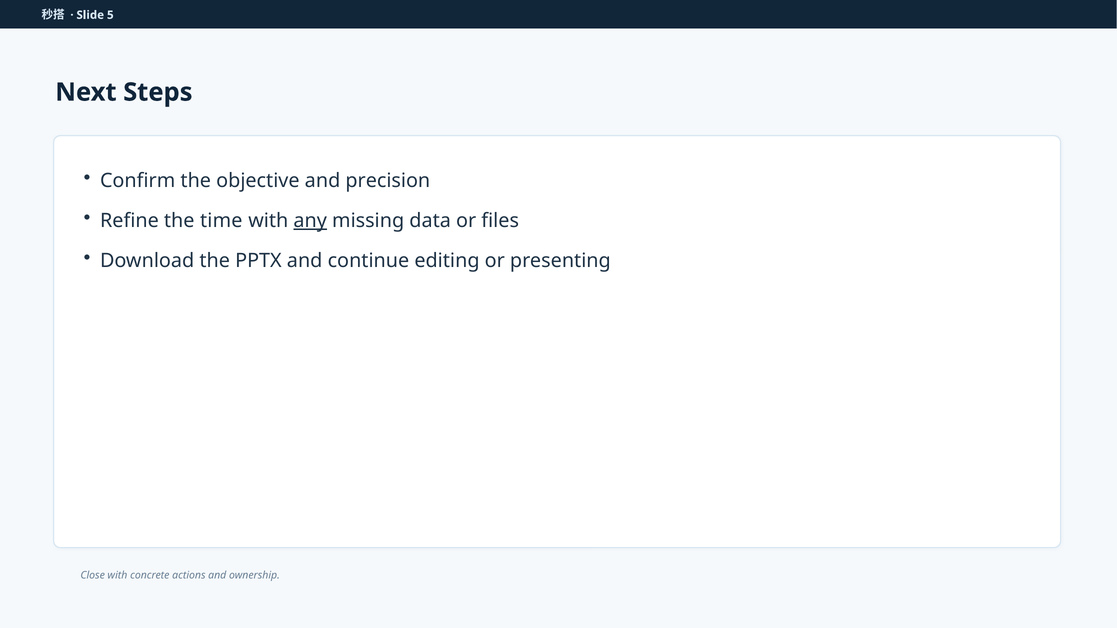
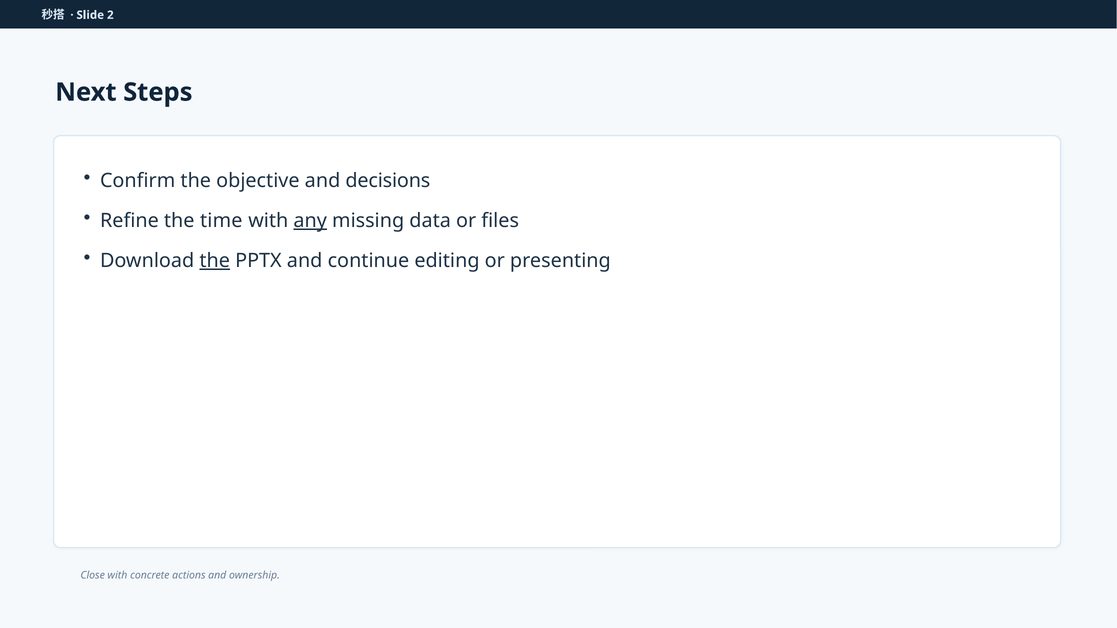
5: 5 -> 2
precision: precision -> decisions
the at (215, 261) underline: none -> present
